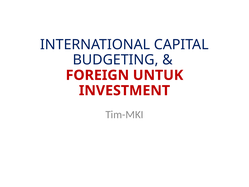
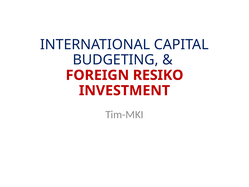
UNTUK: UNTUK -> RESIKO
